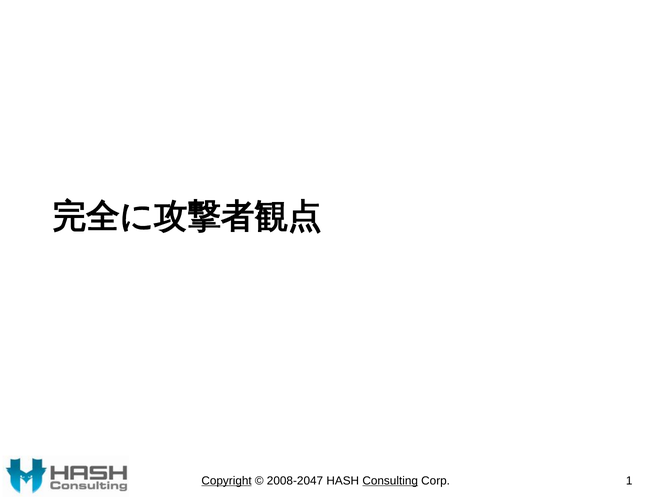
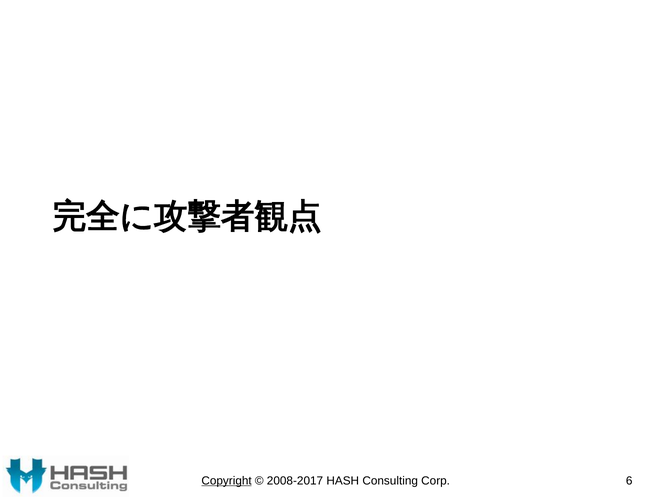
2008-2047: 2008-2047 -> 2008-2017
Consulting underline: present -> none
1: 1 -> 6
